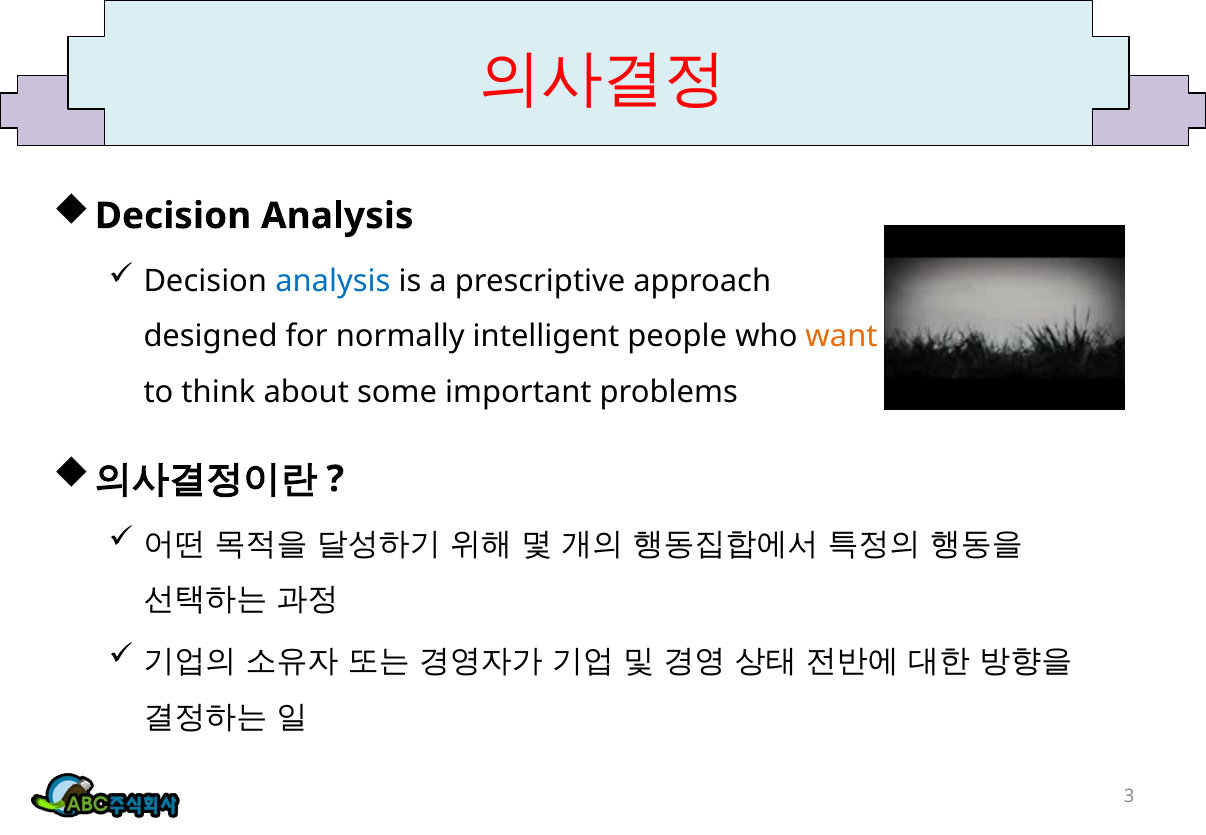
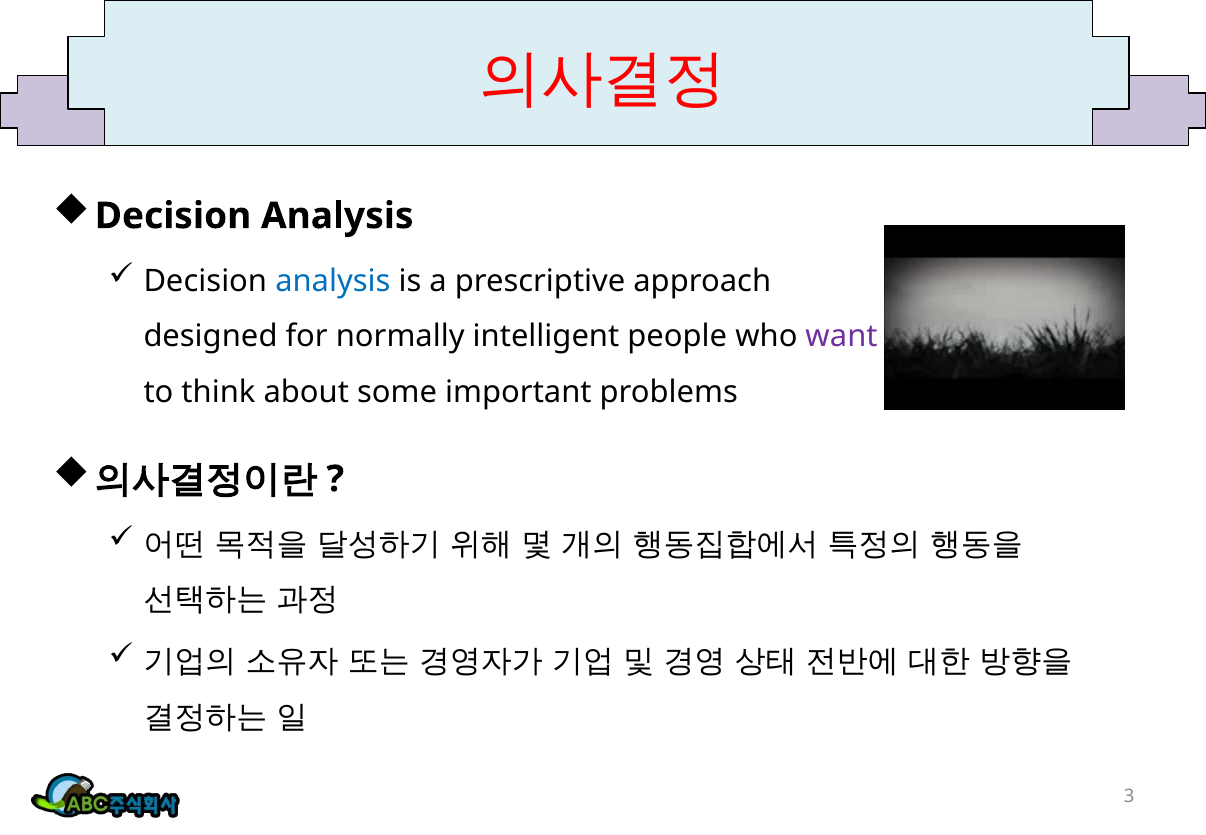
want colour: orange -> purple
